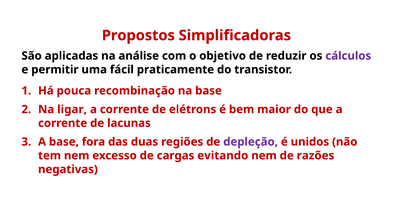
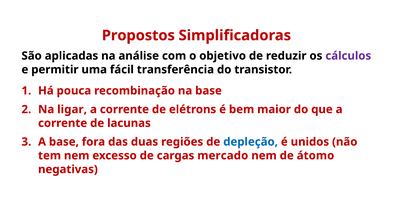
praticamente: praticamente -> transferência
depleção colour: purple -> blue
evitando: evitando -> mercado
razões: razões -> átomo
